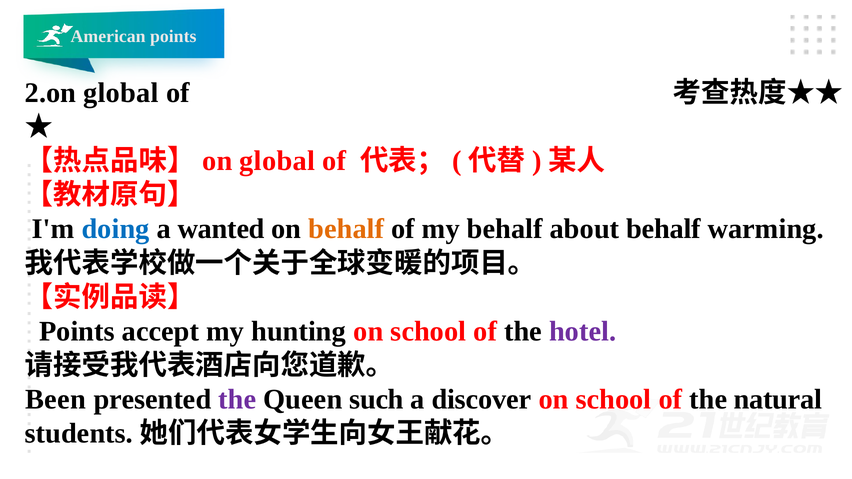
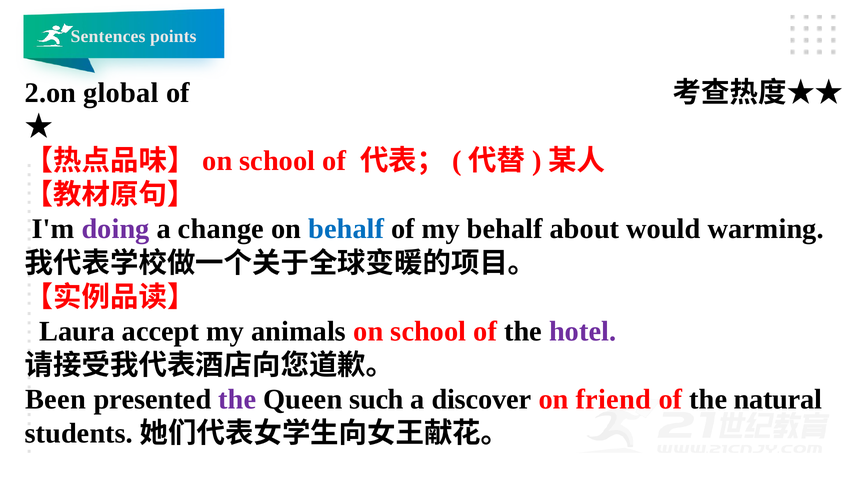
American: American -> Sentences
global at (277, 161): global -> school
doing colour: blue -> purple
wanted: wanted -> change
behalf at (346, 229) colour: orange -> blue
about behalf: behalf -> would
Points at (77, 331): Points -> Laura
hunting: hunting -> animals
school at (613, 400): school -> friend
